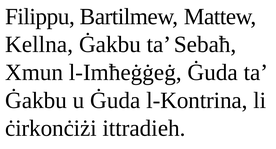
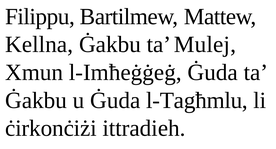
Sebaħ: Sebaħ -> Mulej
l-Kontrina: l-Kontrina -> l-Tagħmlu
